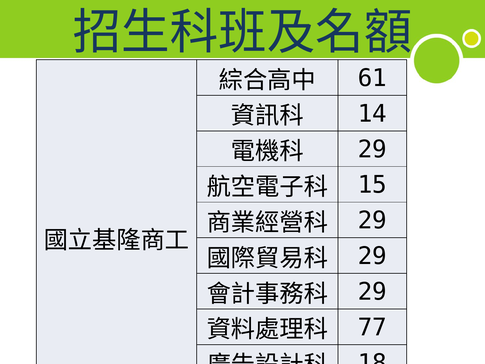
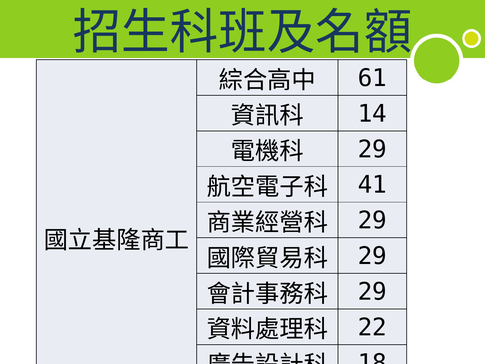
15: 15 -> 41
77: 77 -> 22
